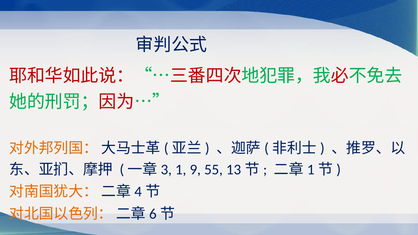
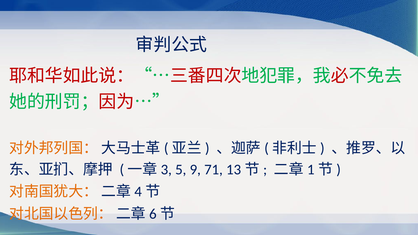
1: 1 -> 5
55: 55 -> 71
